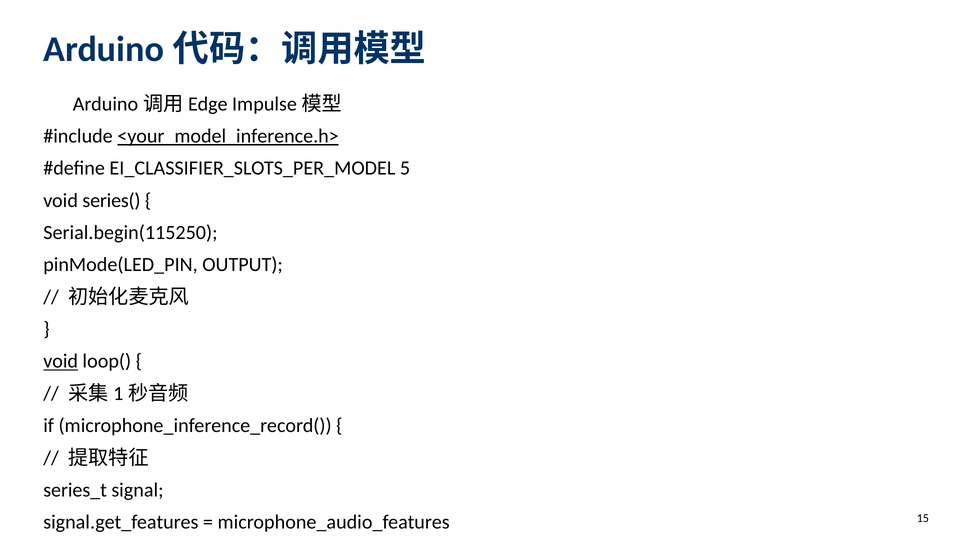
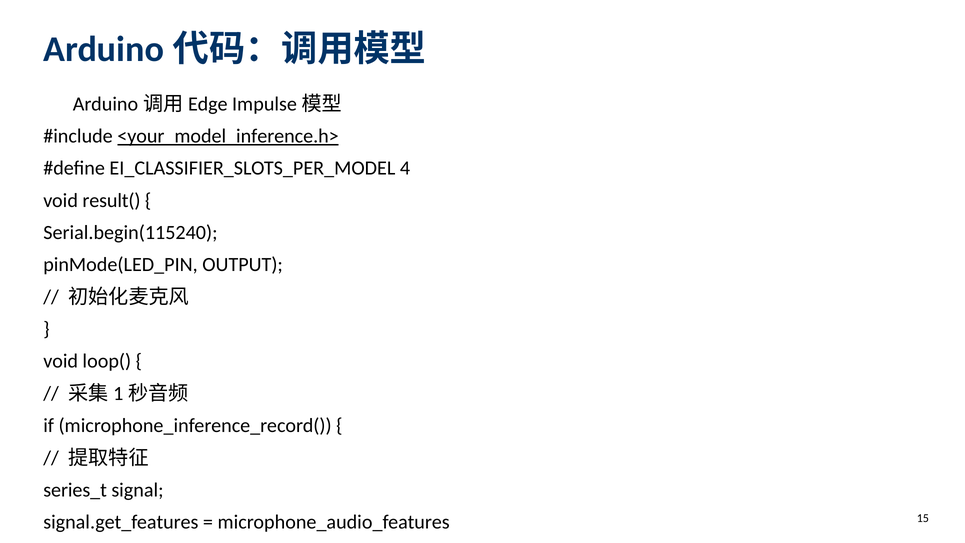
5: 5 -> 4
series(: series( -> result(
Serial.begin(115250: Serial.begin(115250 -> Serial.begin(115240
void at (61, 361) underline: present -> none
